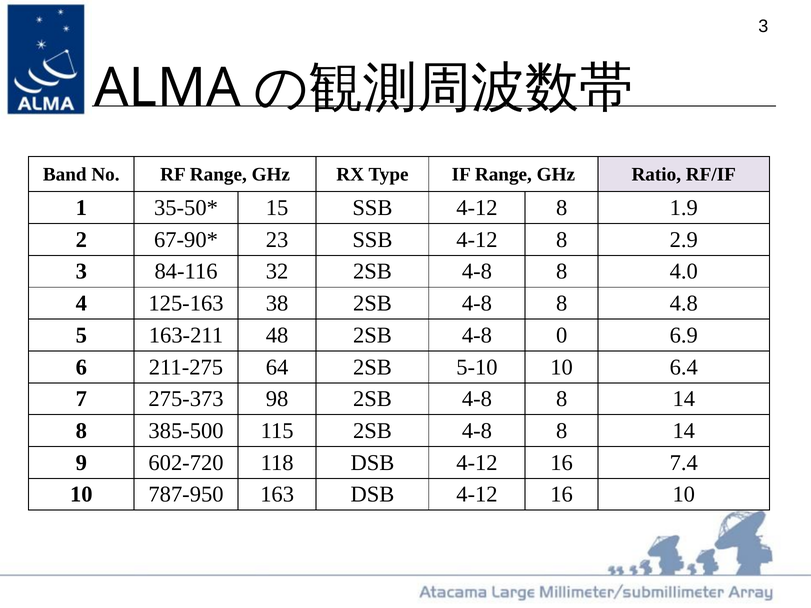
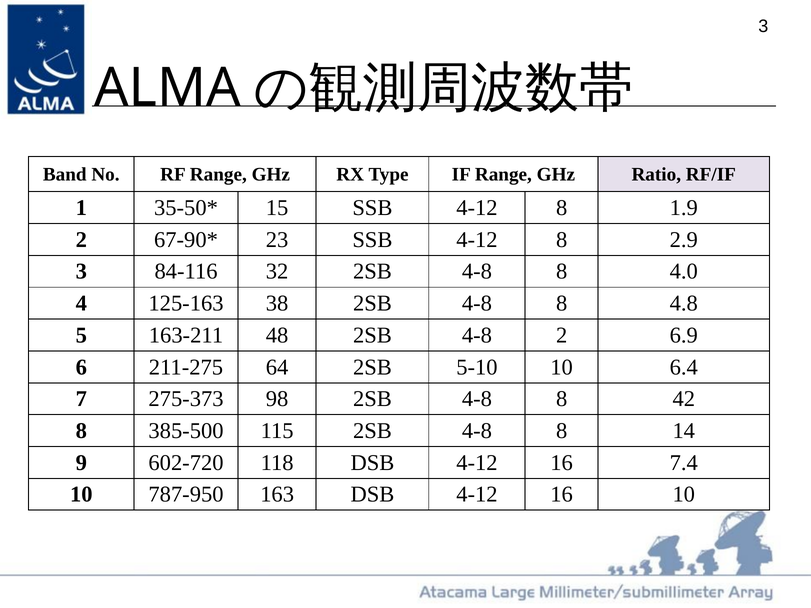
4-8 0: 0 -> 2
14 at (684, 399): 14 -> 42
